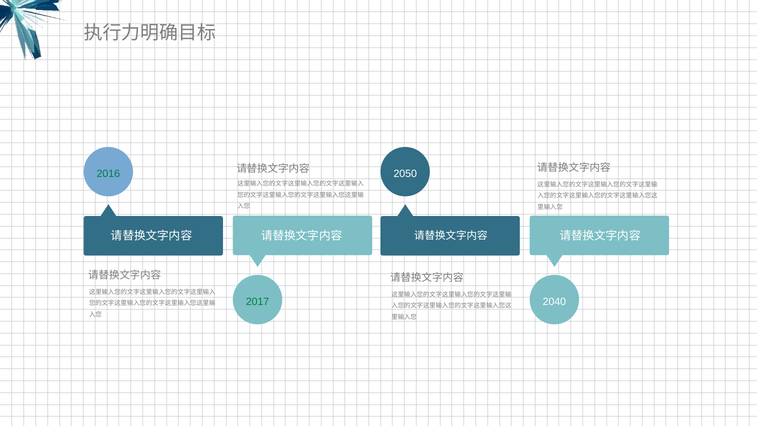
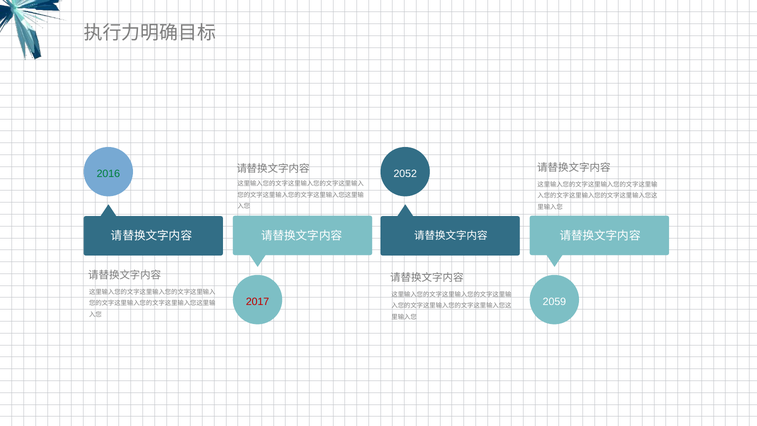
2050: 2050 -> 2052
2017 colour: green -> red
2040: 2040 -> 2059
